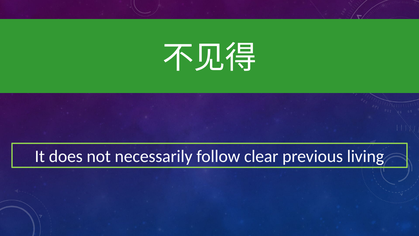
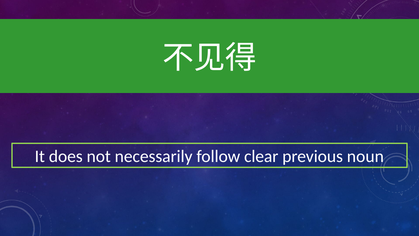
living: living -> noun
